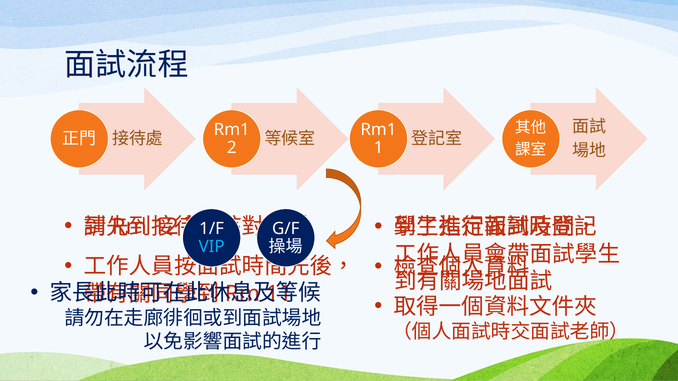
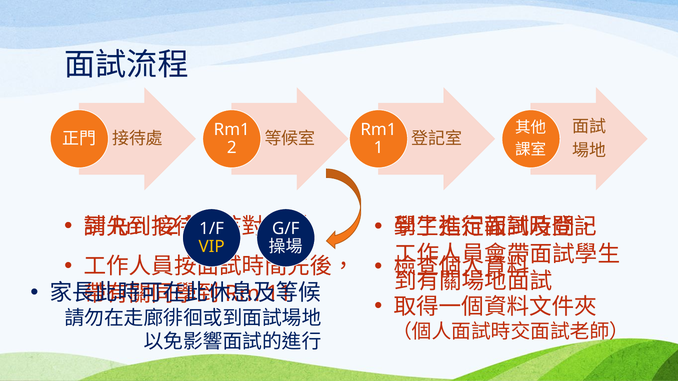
VIP colour: light blue -> yellow
